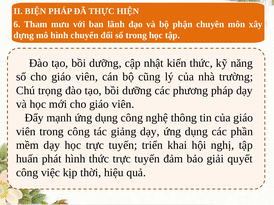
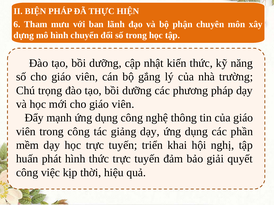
cũng: cũng -> gắng
